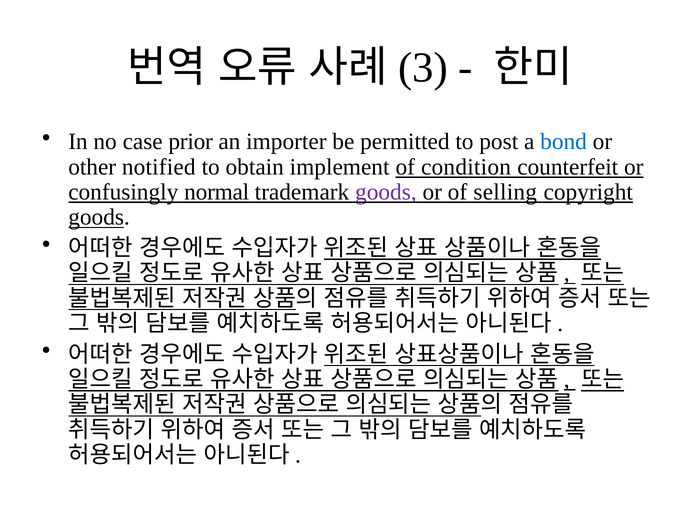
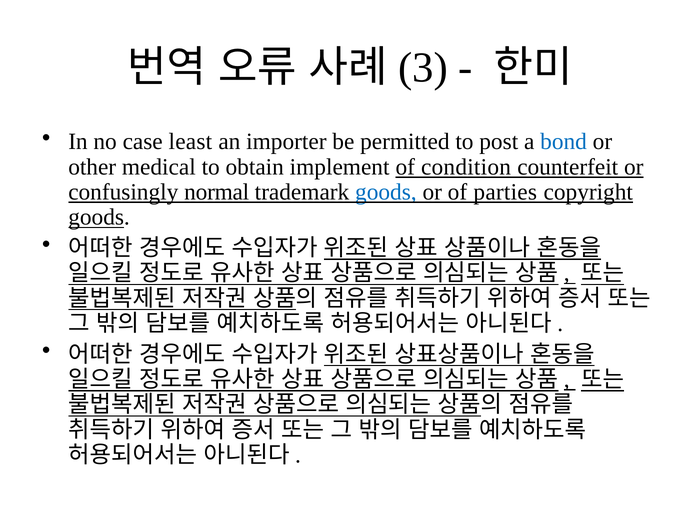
prior: prior -> least
notified: notified -> medical
goods at (386, 192) colour: purple -> blue
selling: selling -> parties
